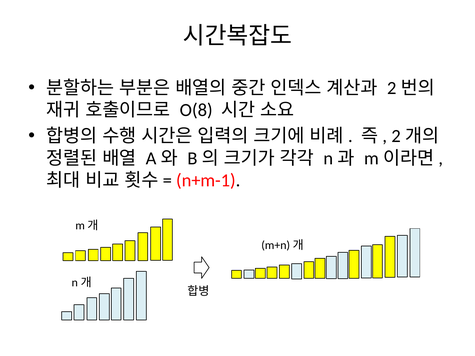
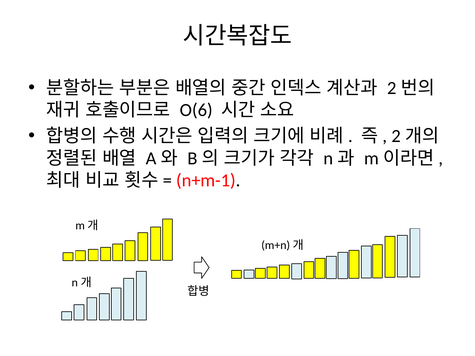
O(8: O(8 -> O(6
